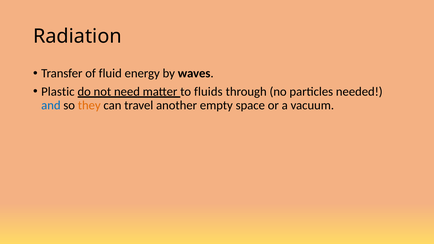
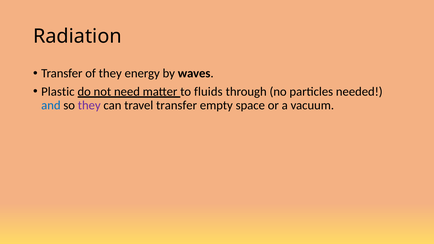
of fluid: fluid -> they
they at (89, 105) colour: orange -> purple
travel another: another -> transfer
